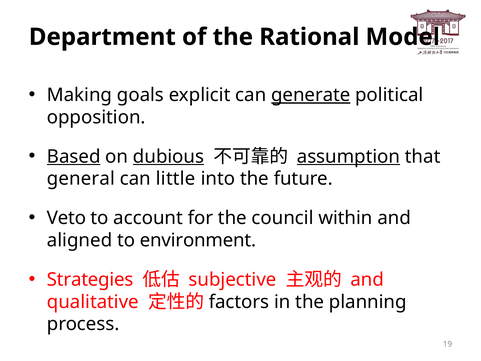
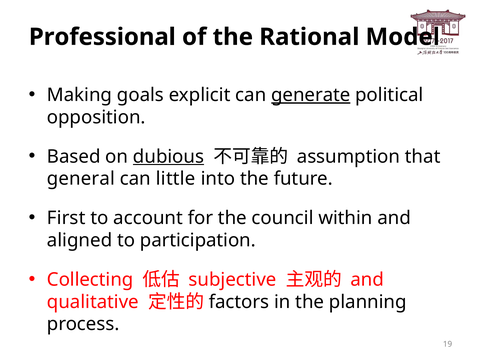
Department: Department -> Professional
Based underline: present -> none
assumption underline: present -> none
Veto: Veto -> First
environment: environment -> participation
Strategies: Strategies -> Collecting
